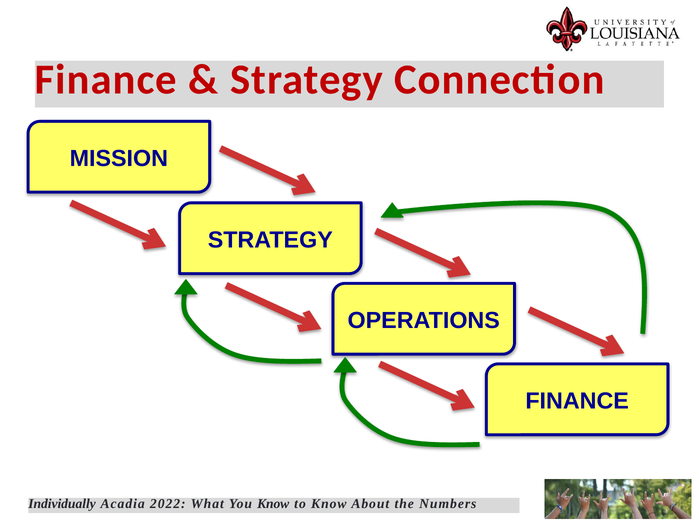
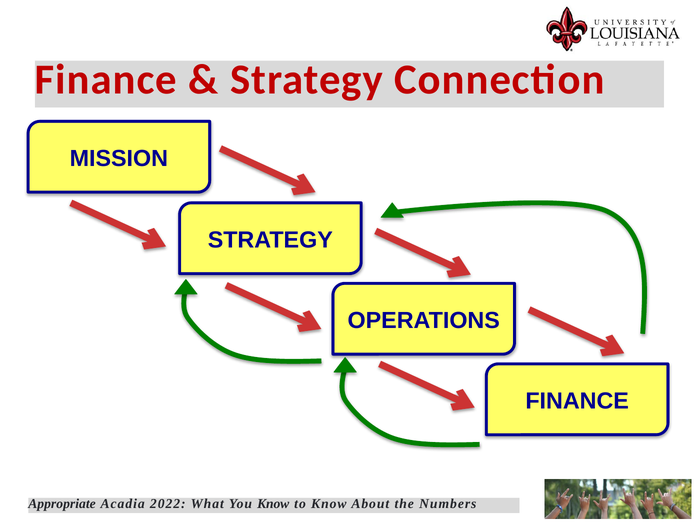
Individually: Individually -> Appropriate
